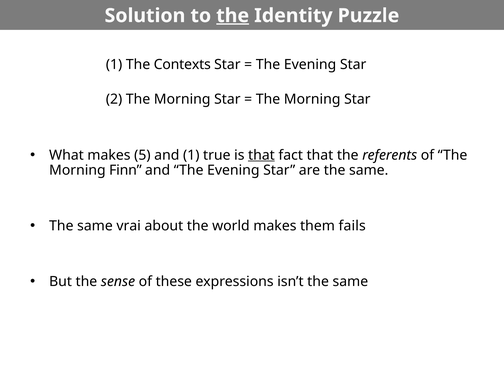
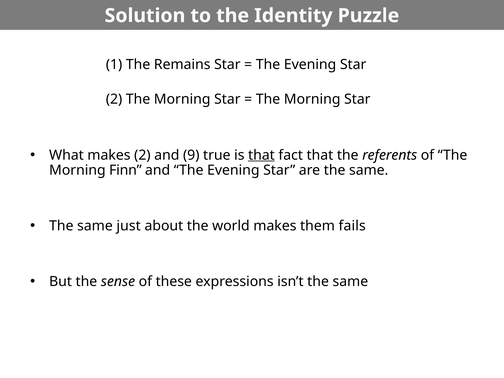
the at (233, 16) underline: present -> none
Contexts: Contexts -> Remains
makes 5: 5 -> 2
and 1: 1 -> 9
vrai: vrai -> just
